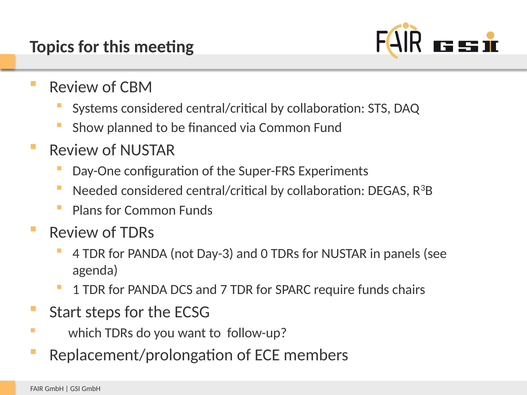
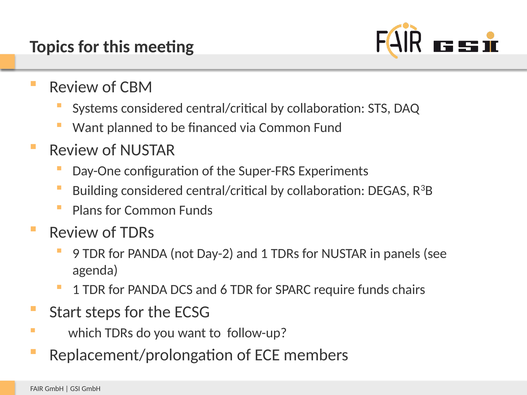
Show at (88, 128): Show -> Want
Needed: Needed -> Building
4: 4 -> 9
Day-3: Day-3 -> Day-2
and 0: 0 -> 1
7: 7 -> 6
